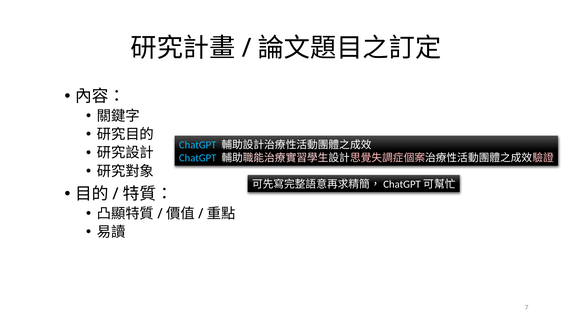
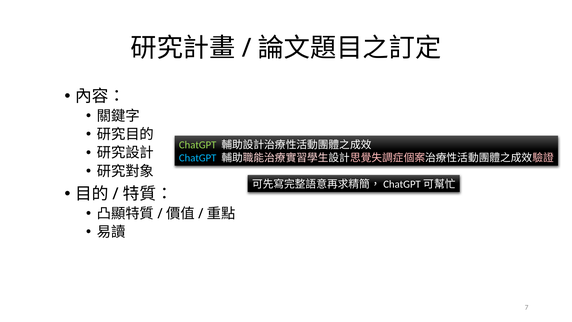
ChatGPT at (198, 145) colour: light blue -> light green
